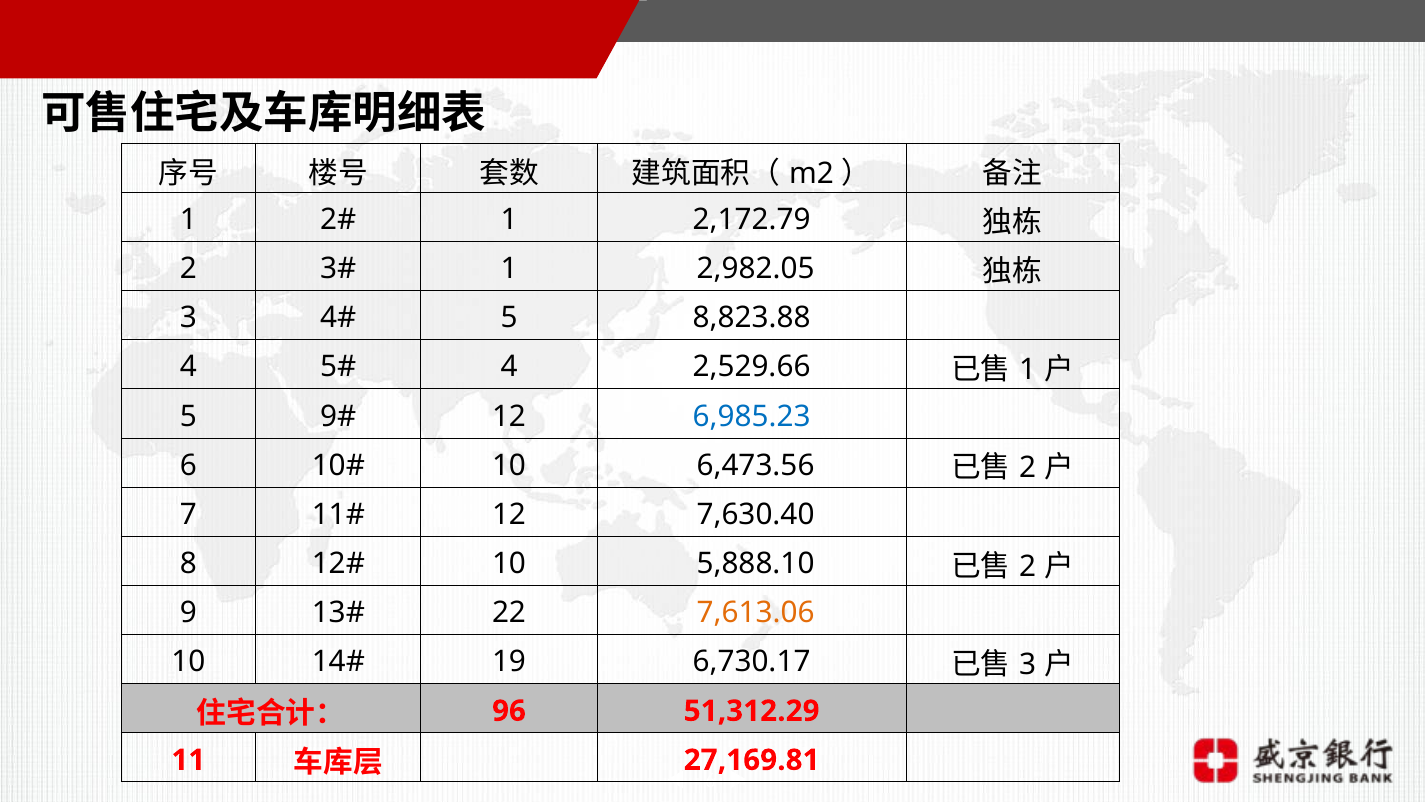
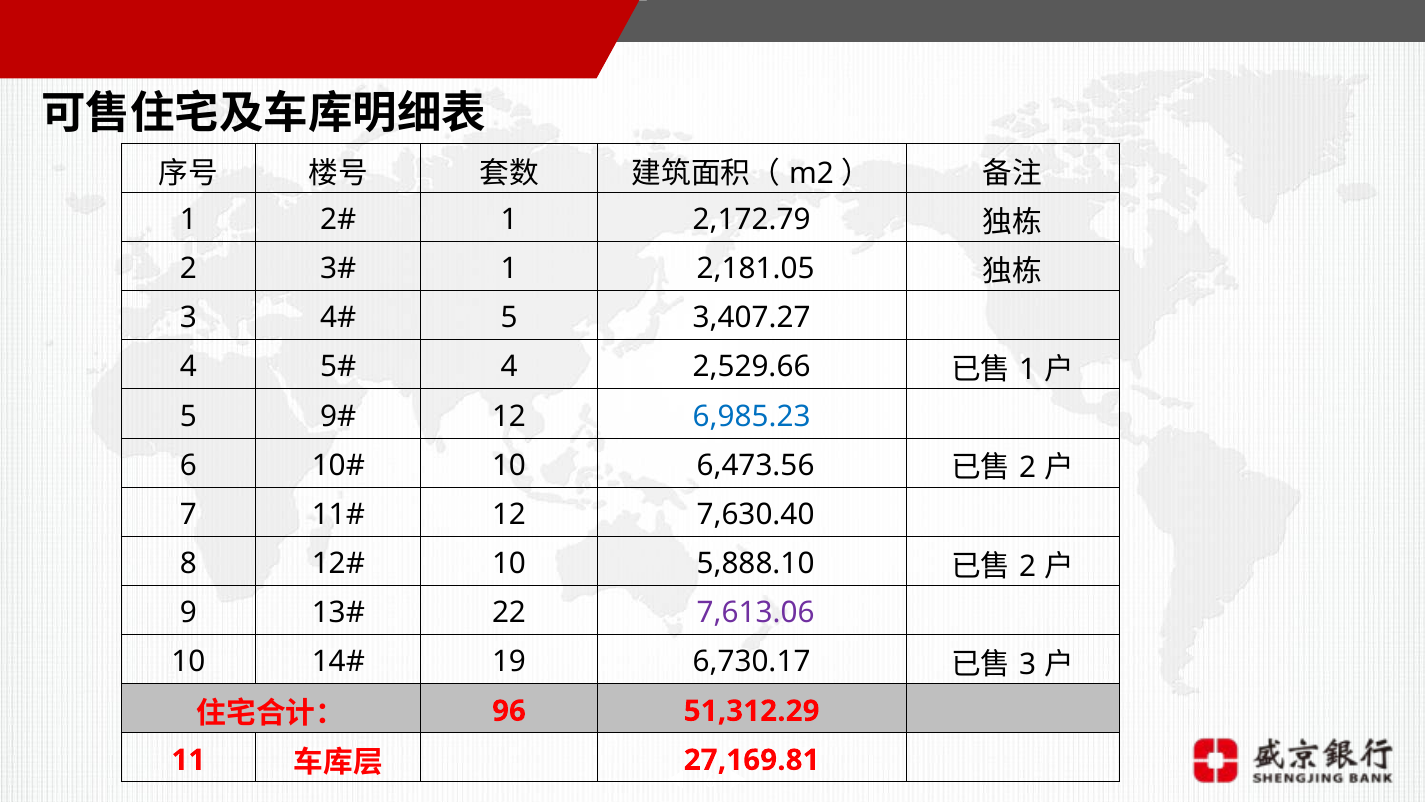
2,982.05: 2,982.05 -> 2,181.05
8,823.88: 8,823.88 -> 3,407.27
7,613.06 colour: orange -> purple
